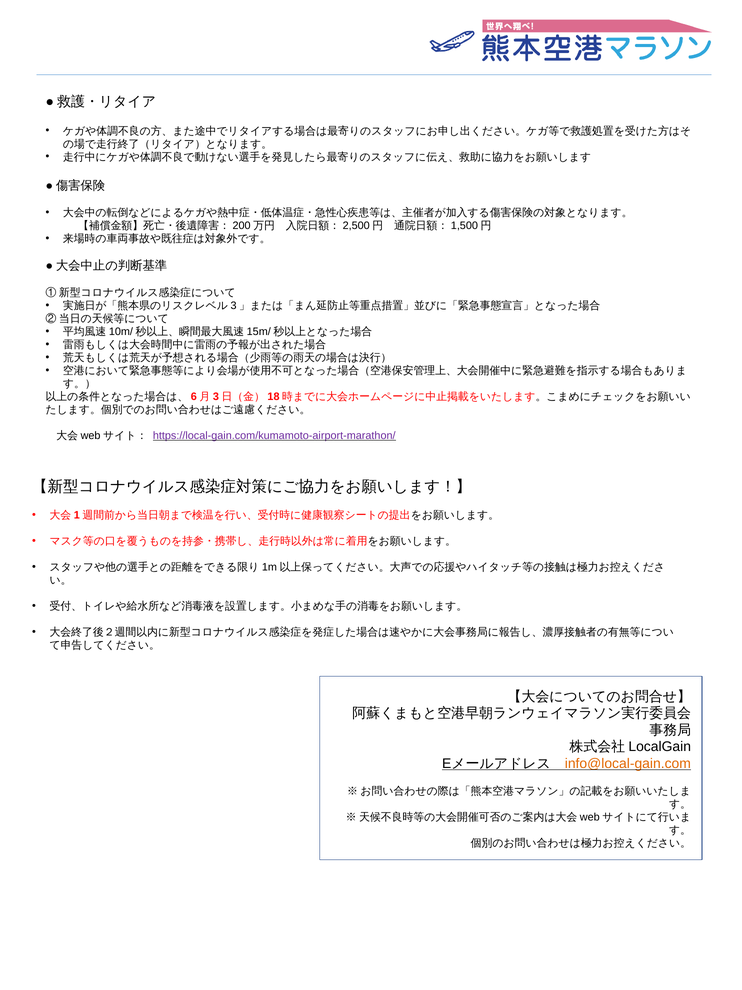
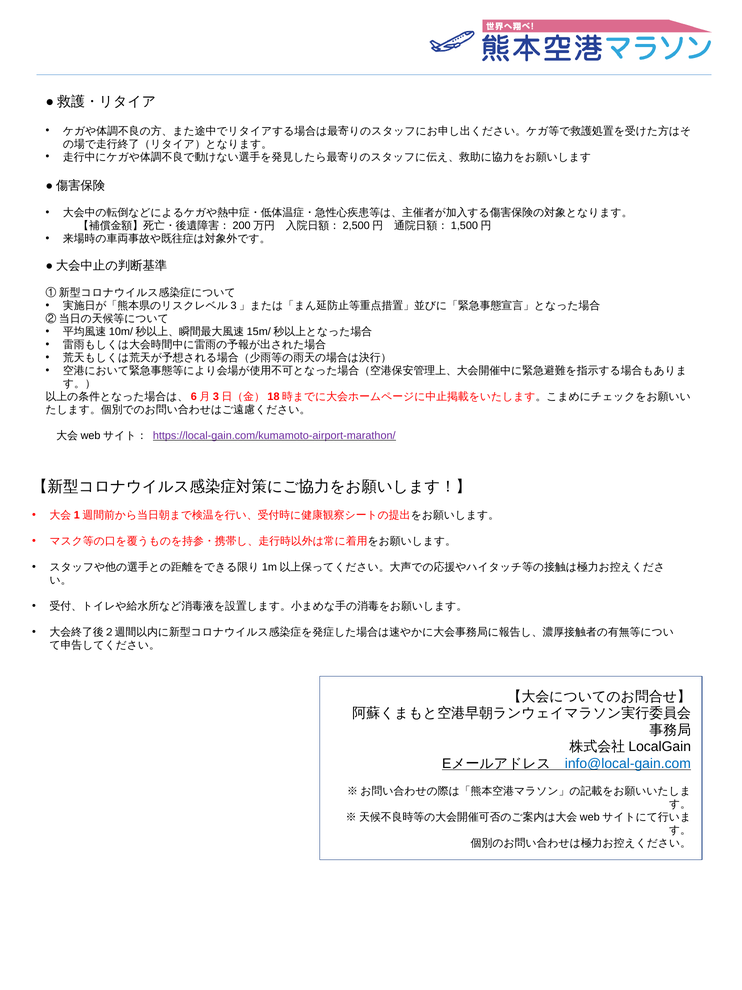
info@local-gain.com colour: orange -> blue
